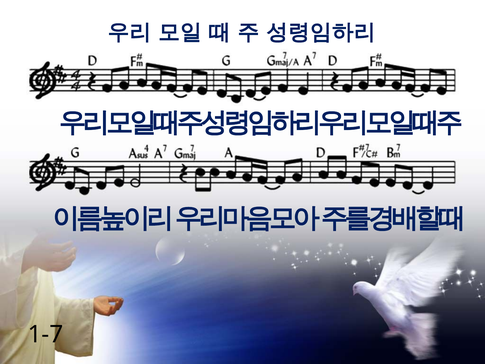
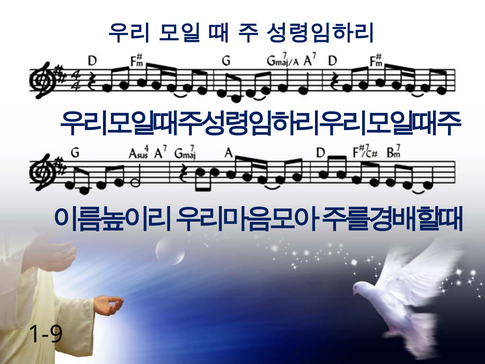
1-7: 1-7 -> 1-9
